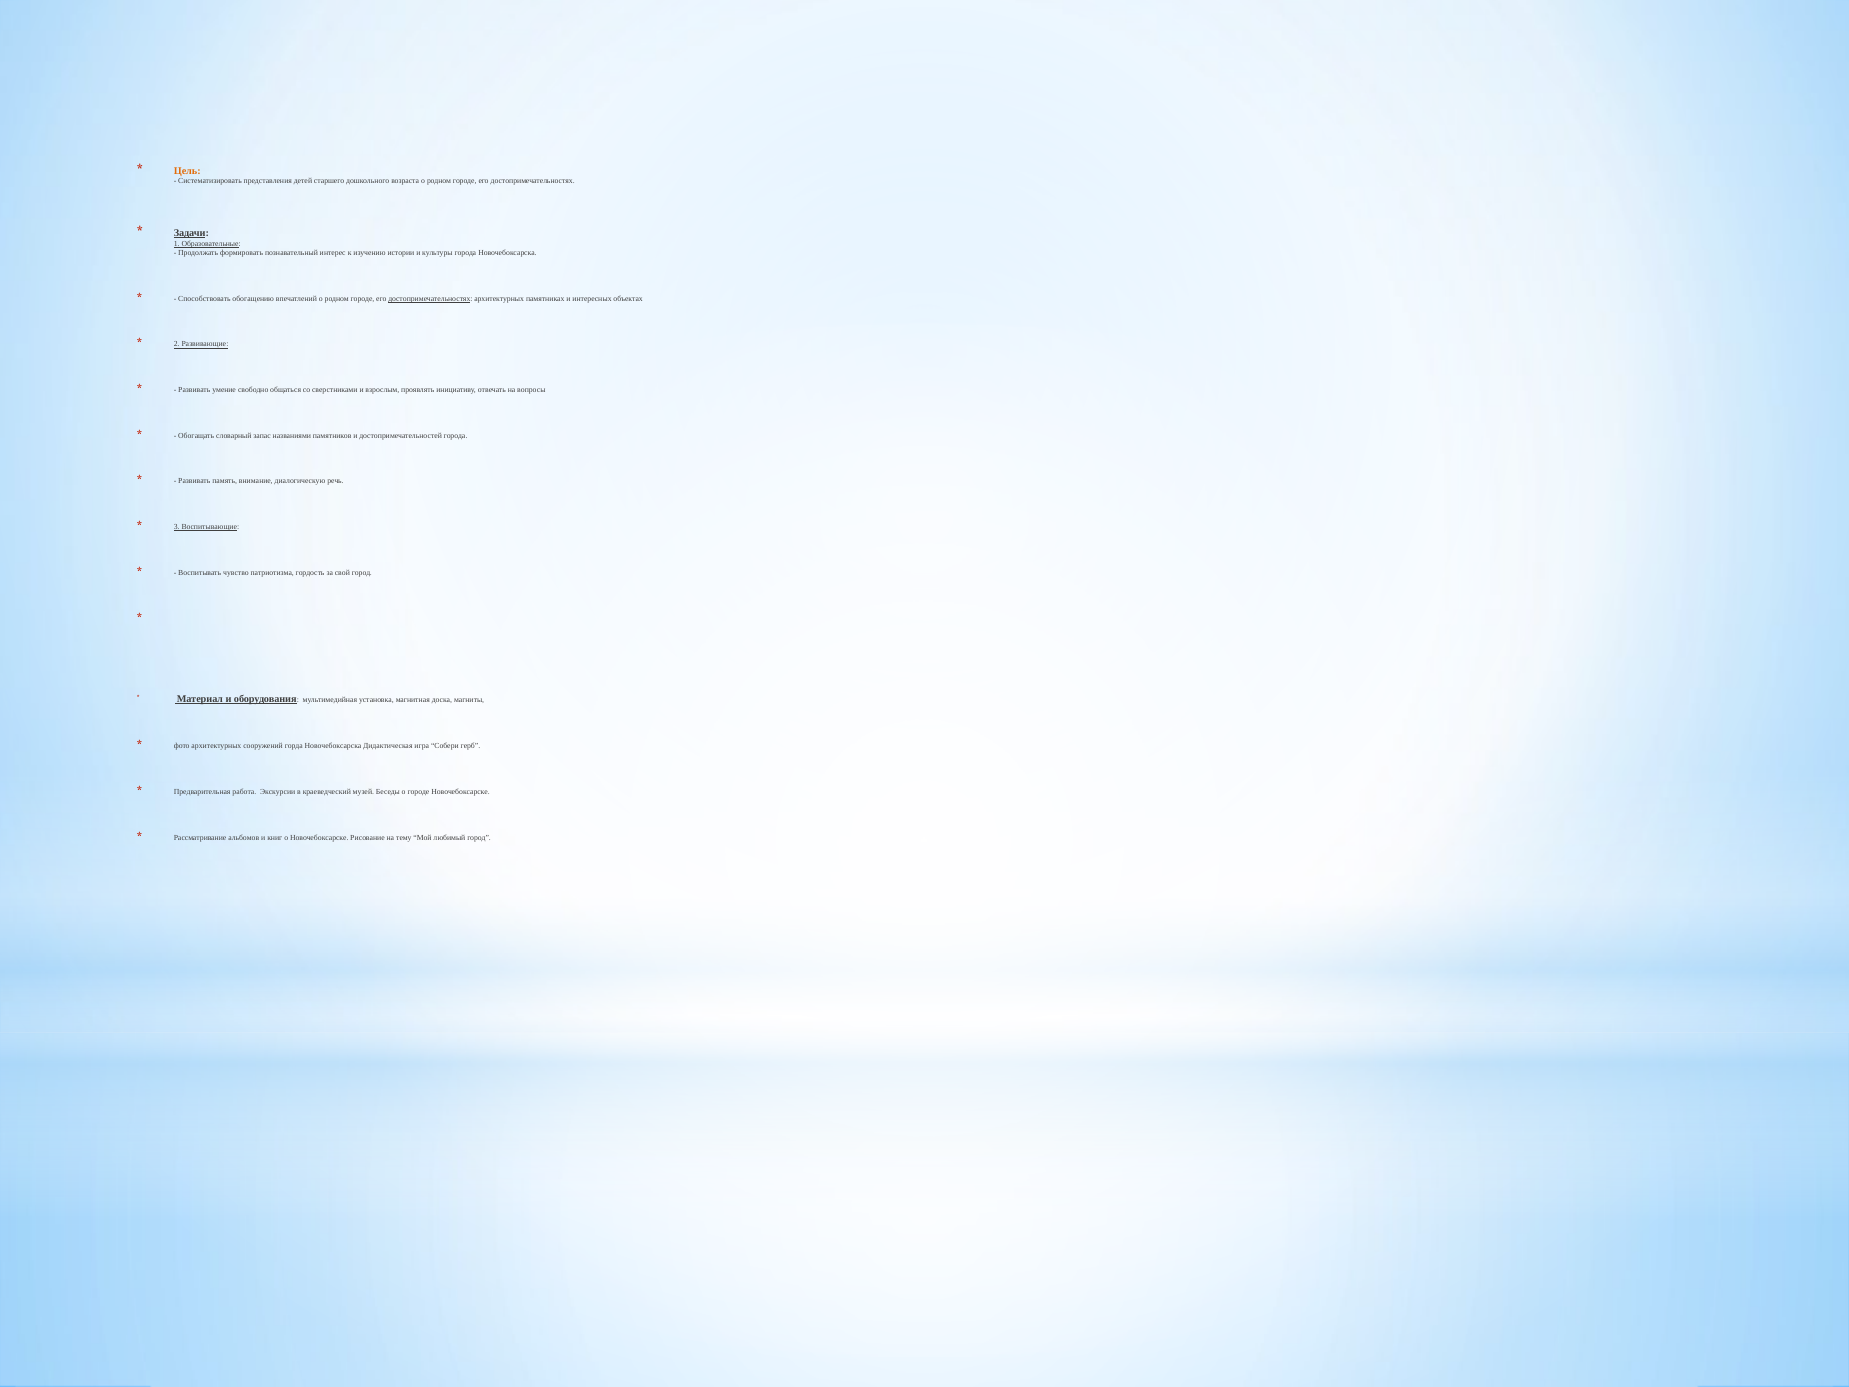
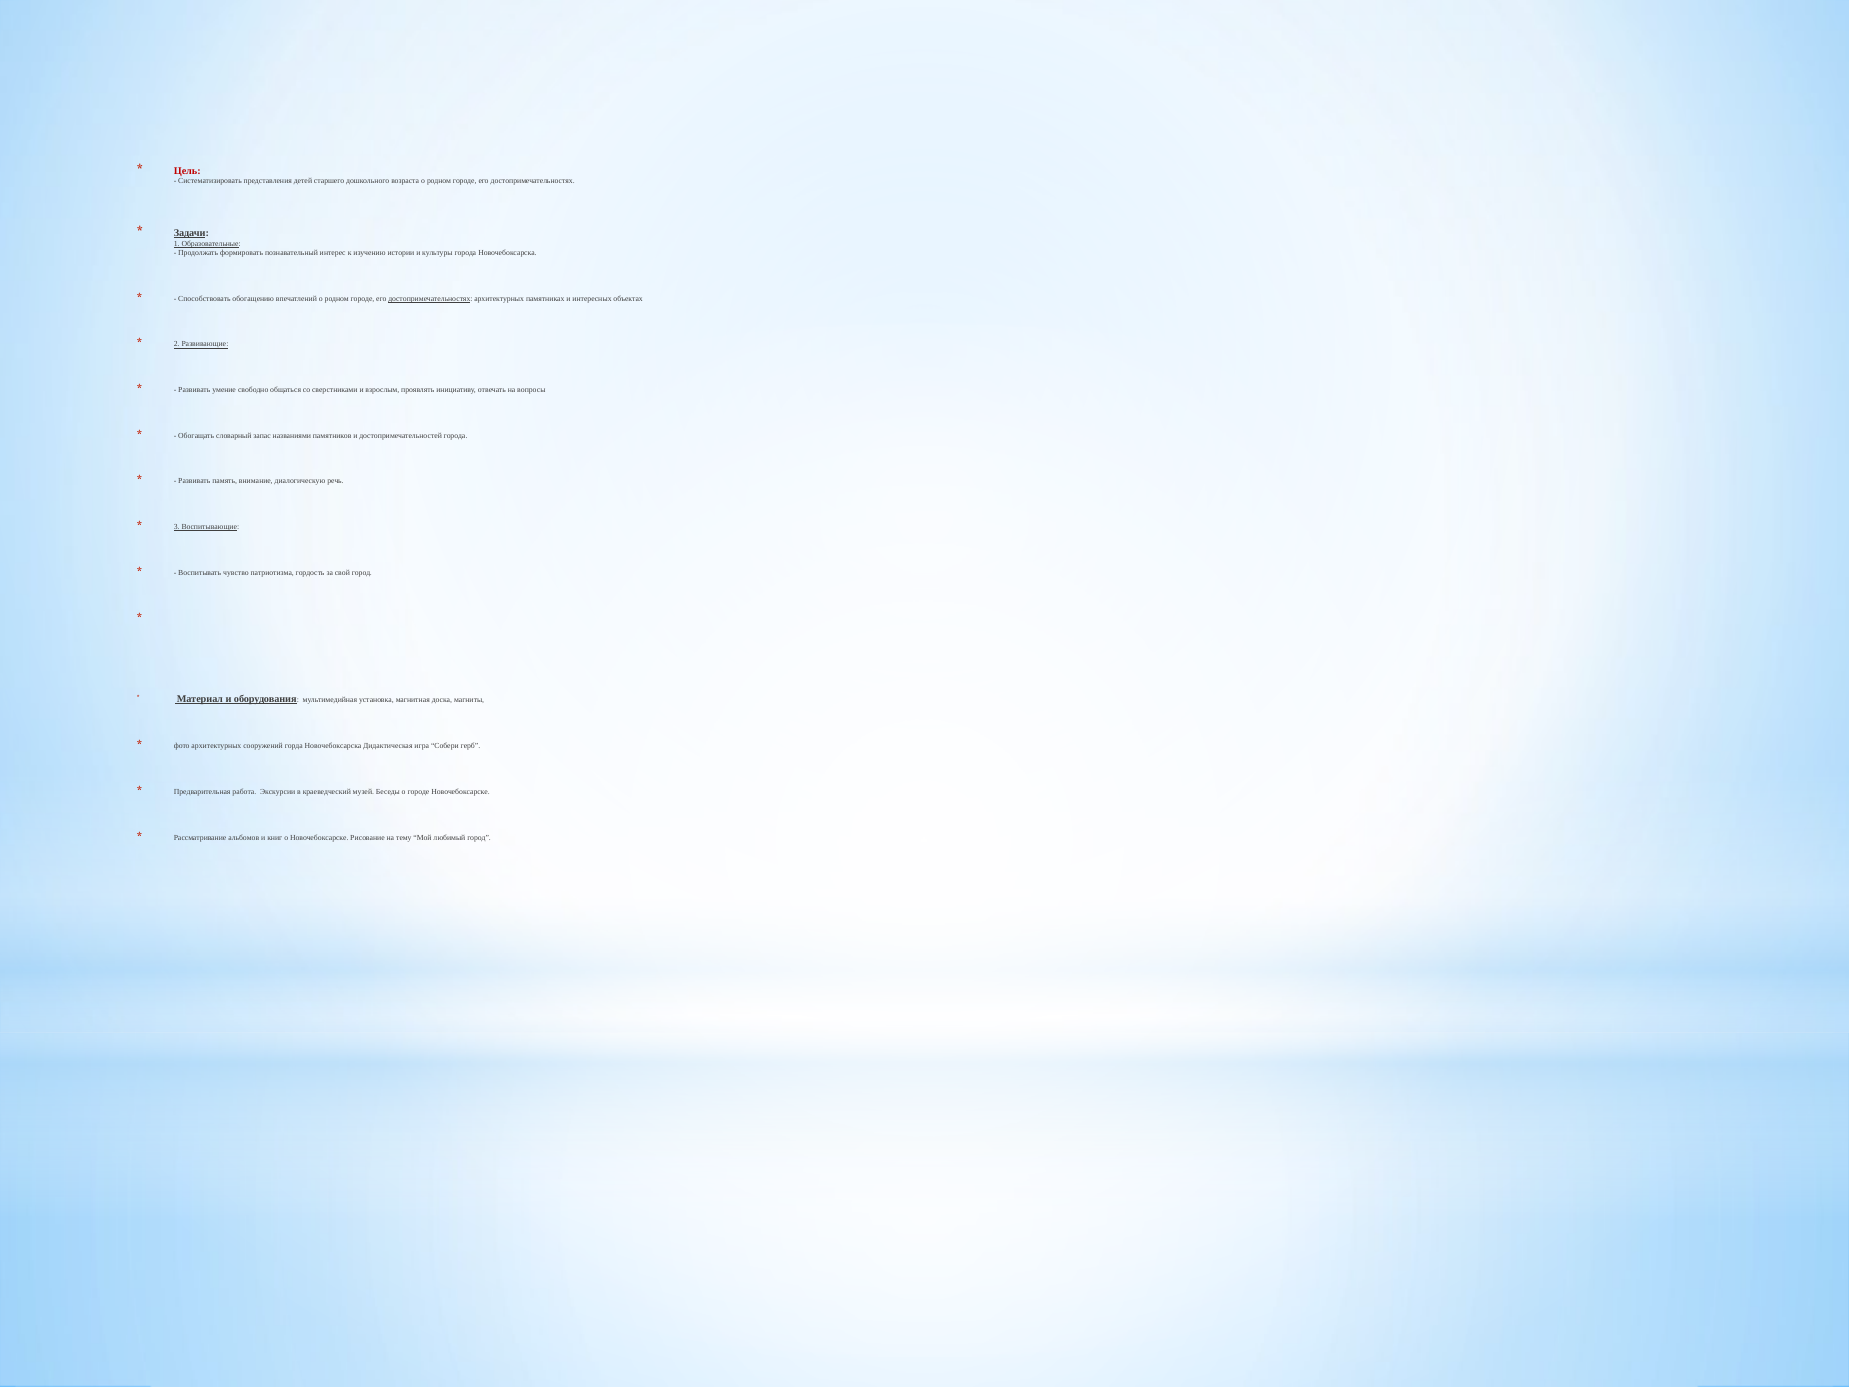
Цель colour: orange -> red
